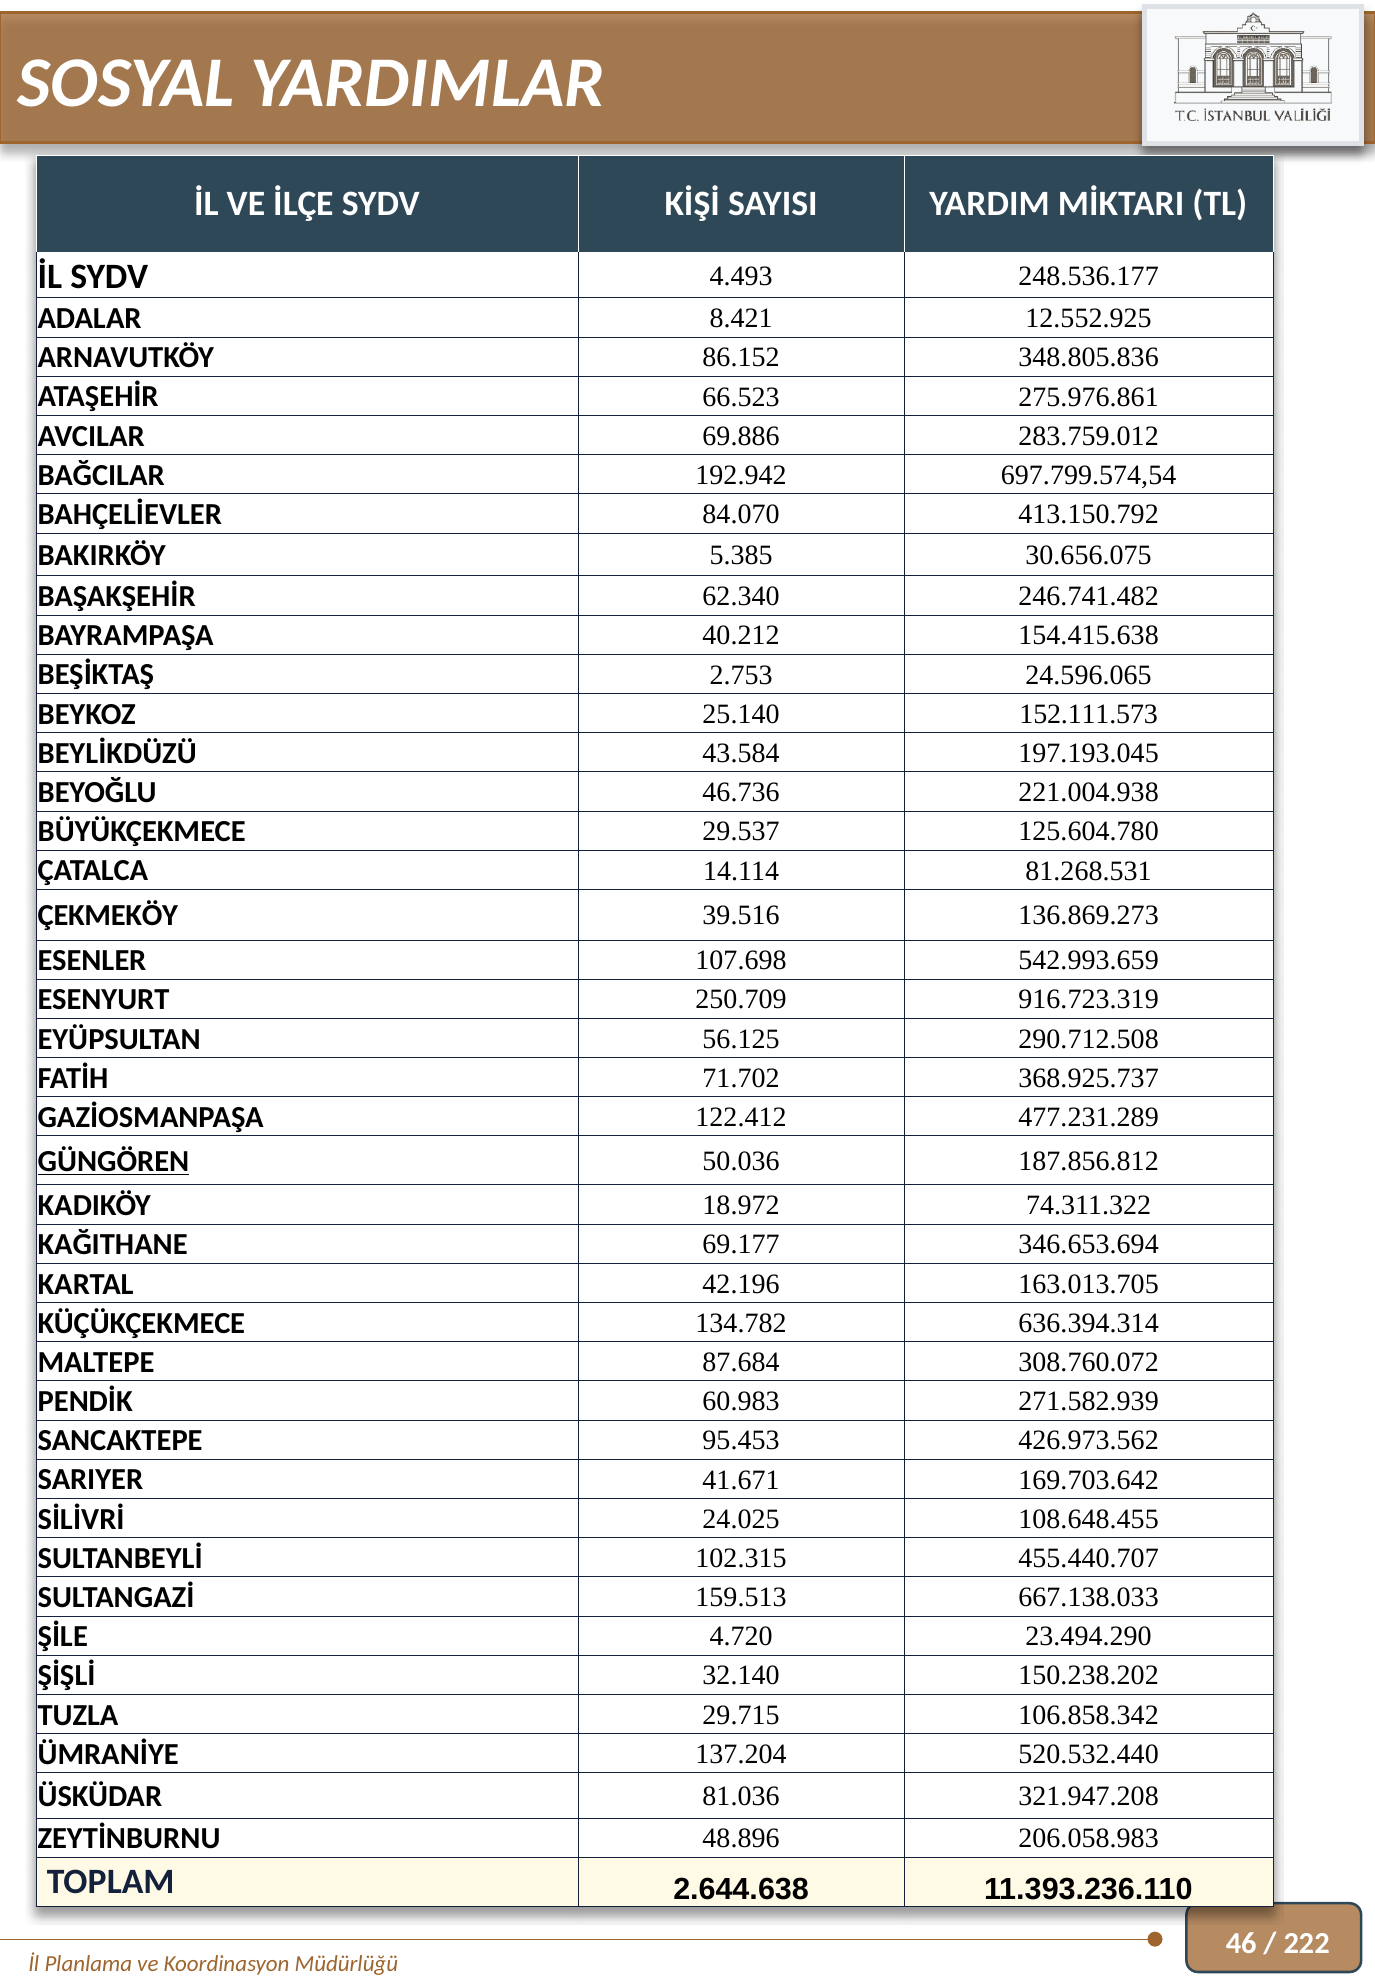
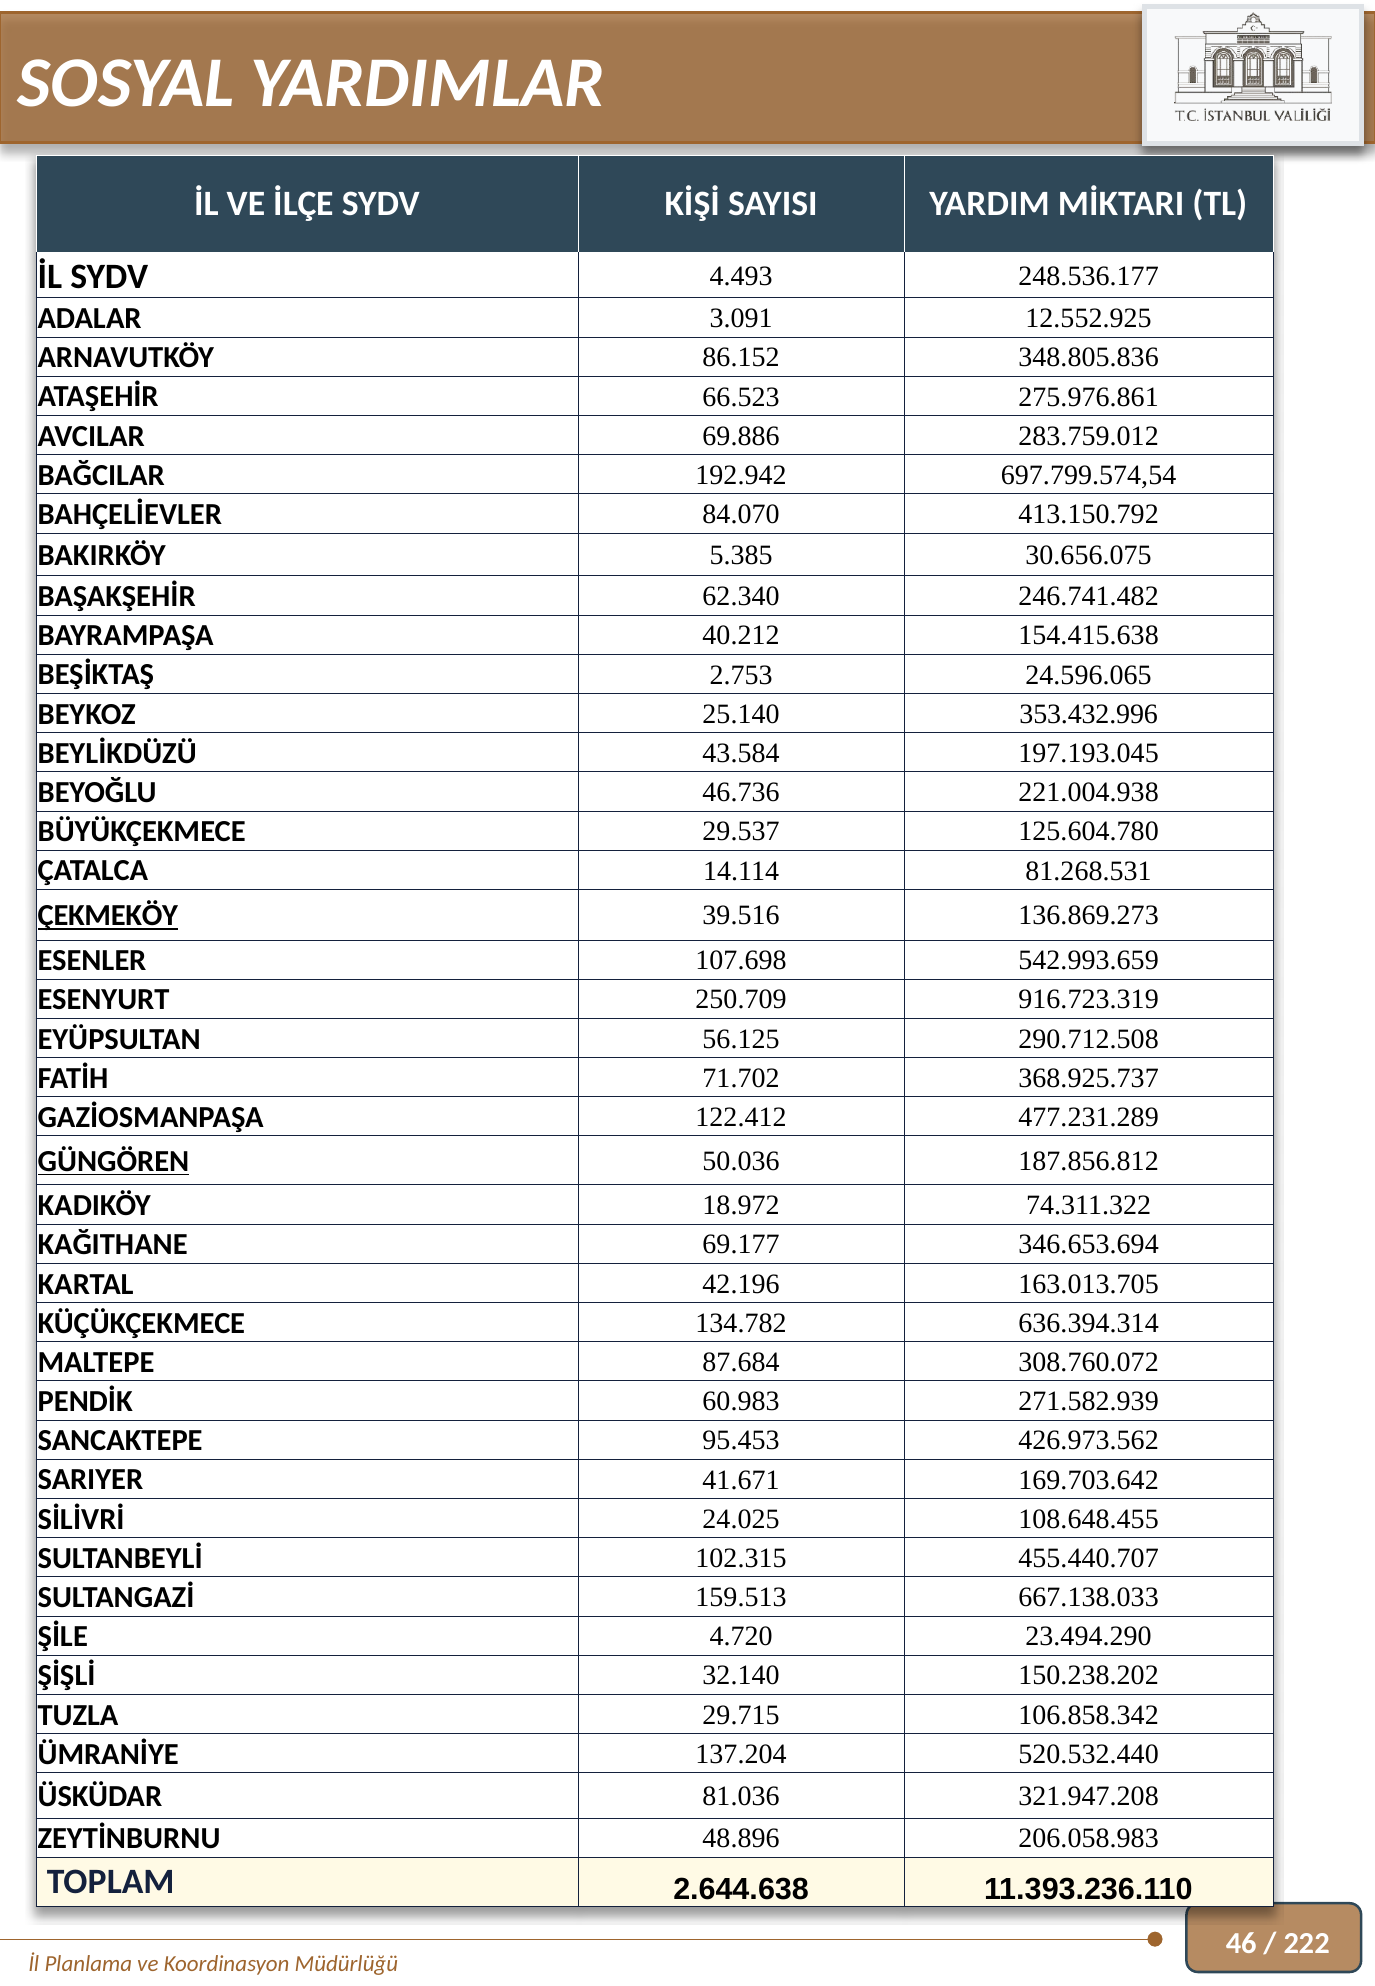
8.421: 8.421 -> 3.091
152.111.573: 152.111.573 -> 353.432.996
ÇEKMEKÖY underline: none -> present
